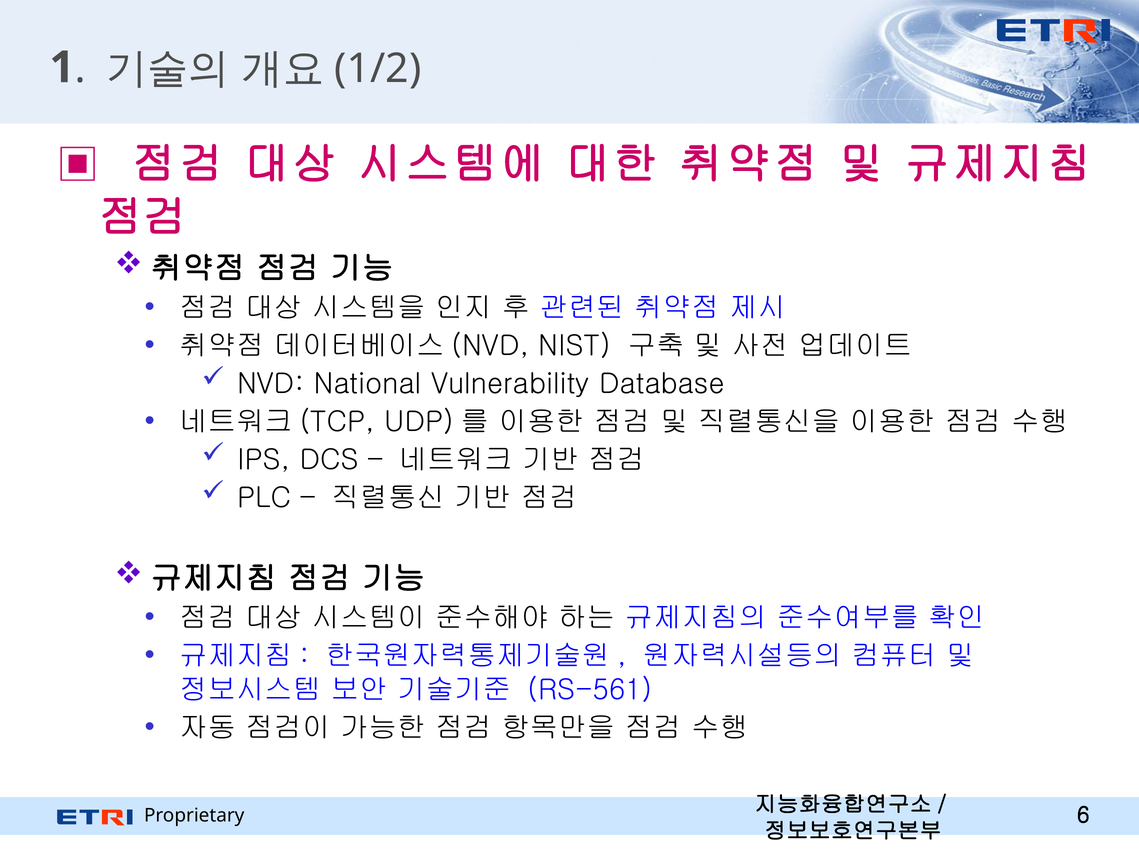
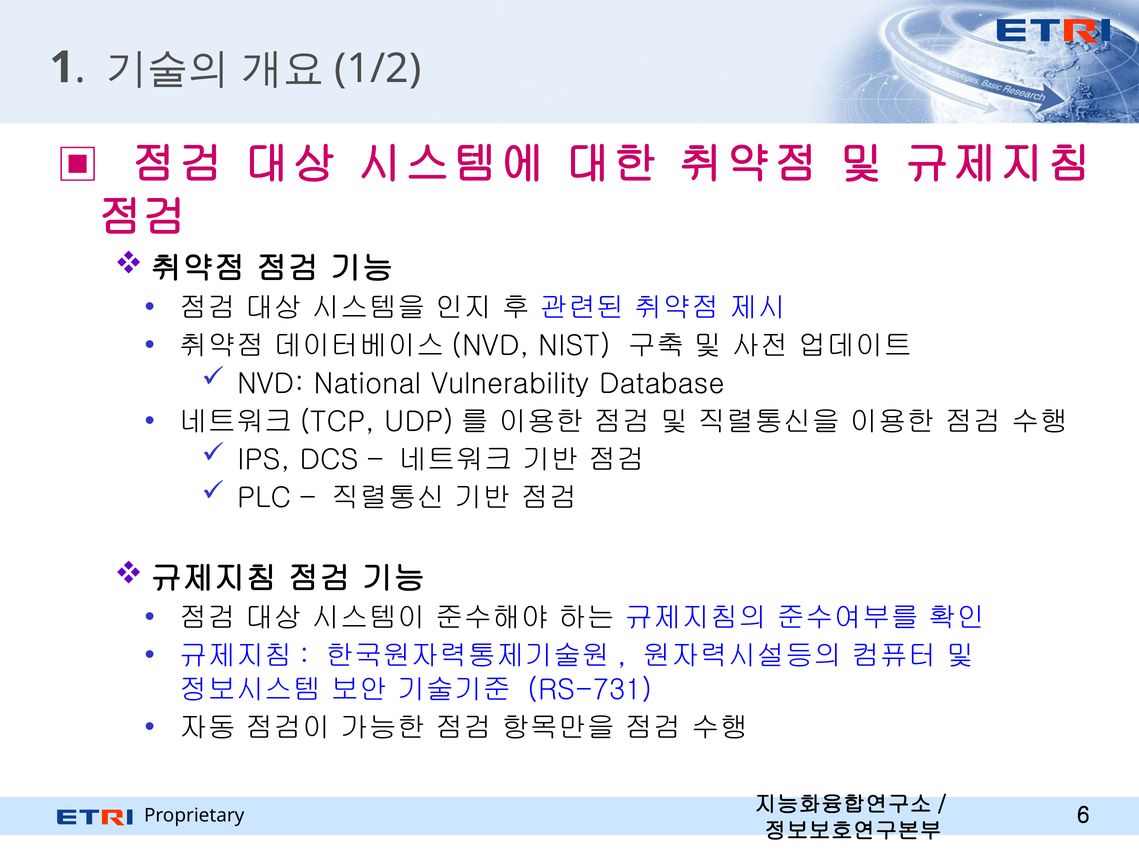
RS-561: RS-561 -> RS-731
